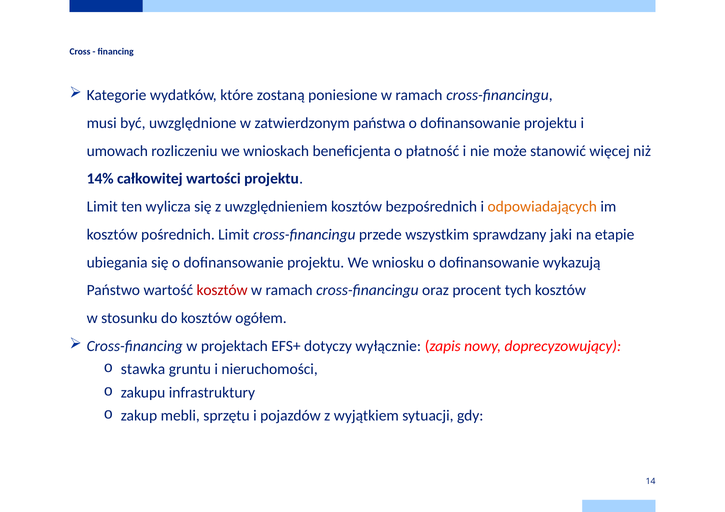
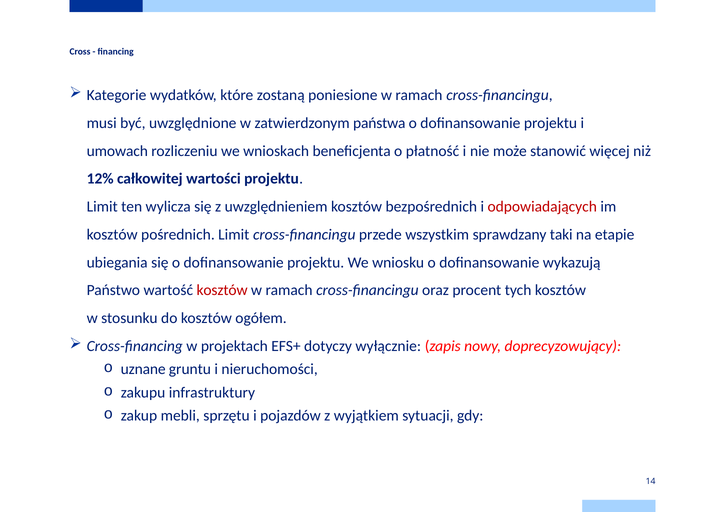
14%: 14% -> 12%
odpowiadających colour: orange -> red
jaki: jaki -> taki
stawka: stawka -> uznane
